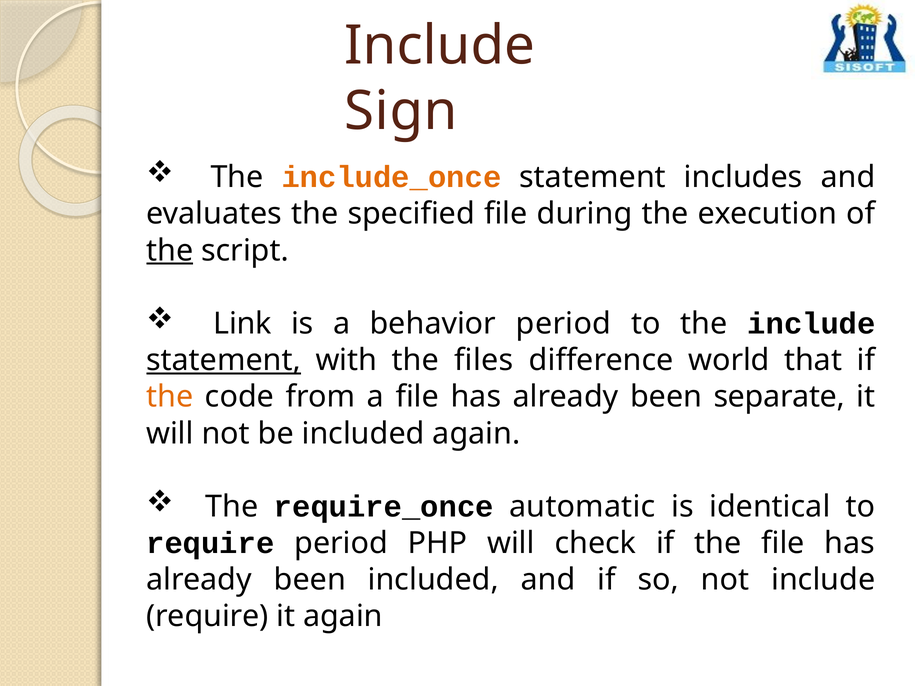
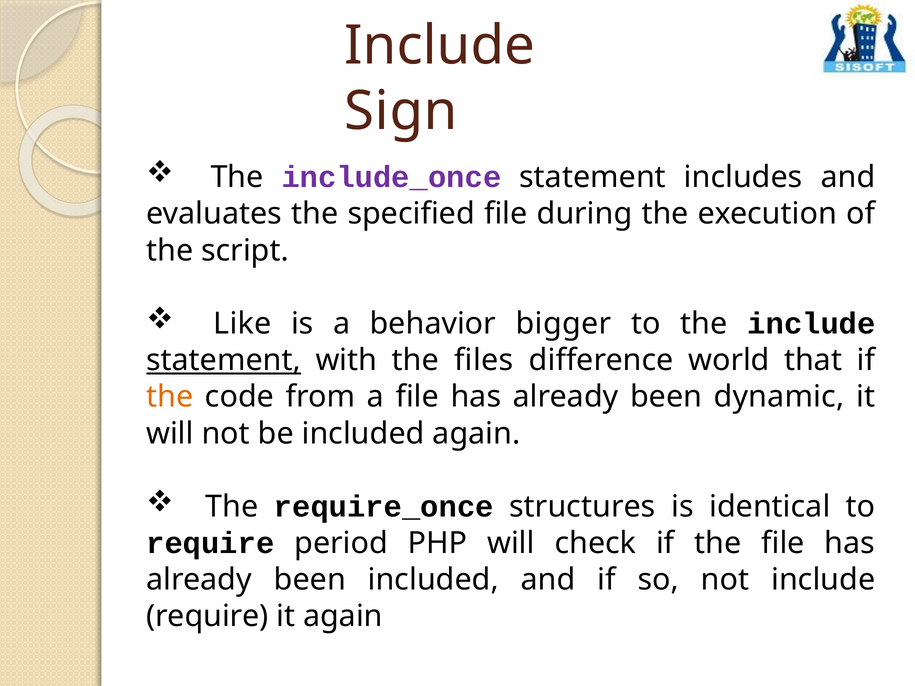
include_once colour: orange -> purple
the at (170, 251) underline: present -> none
Link: Link -> Like
behavior period: period -> bigger
separate: separate -> dynamic
automatic: automatic -> structures
